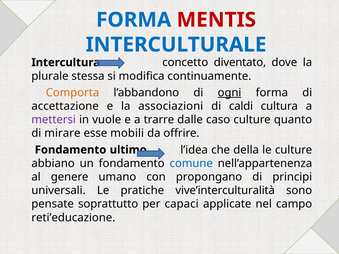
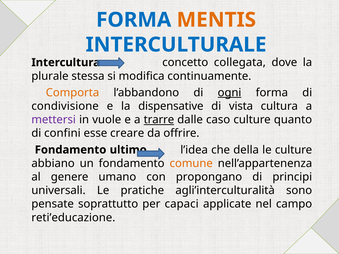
MENTIS colour: red -> orange
diventato: diventato -> collegata
accettazione: accettazione -> condivisione
associazioni: associazioni -> dispensative
caldi: caldi -> vista
trarre underline: none -> present
mirare: mirare -> confini
mobili: mobili -> creare
comune colour: blue -> orange
vive’interculturalità: vive’interculturalità -> agli’interculturalità
